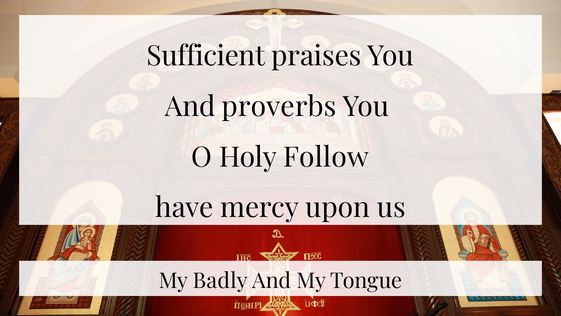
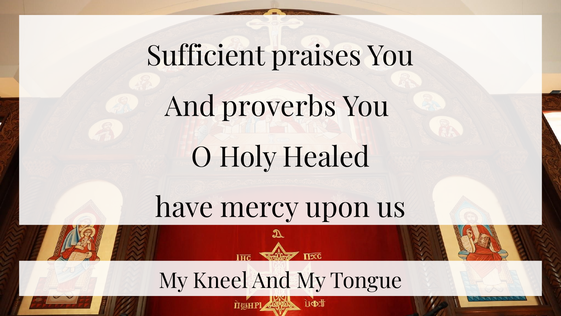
Follow: Follow -> Healed
Badly: Badly -> Kneel
